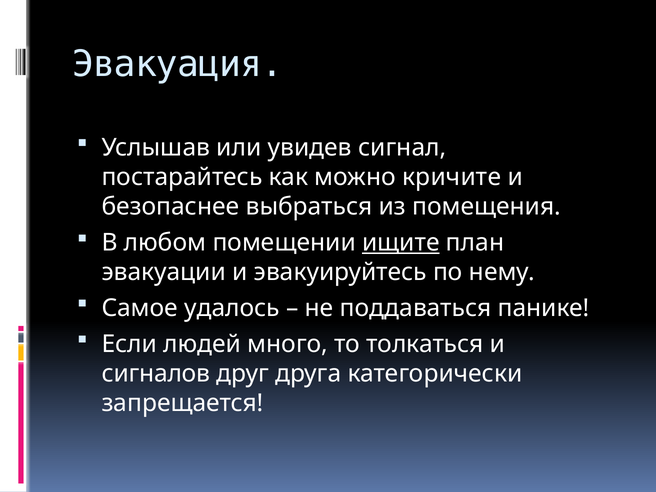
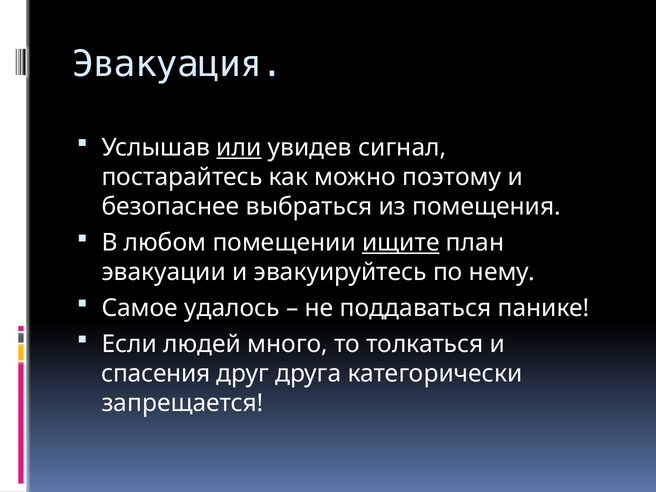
или underline: none -> present
кричите: кричите -> поэтому
сигналов: сигналов -> спасения
